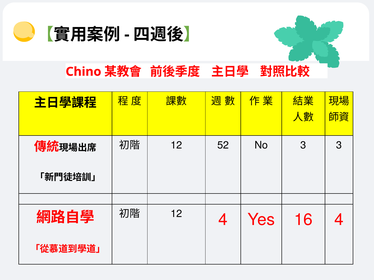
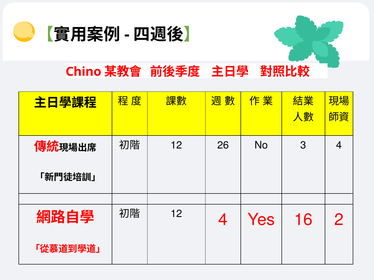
52: 52 -> 26
3 3: 3 -> 4
16 4: 4 -> 2
